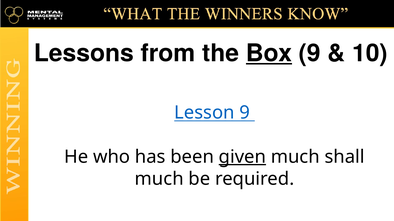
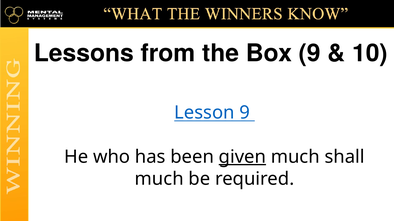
Box underline: present -> none
